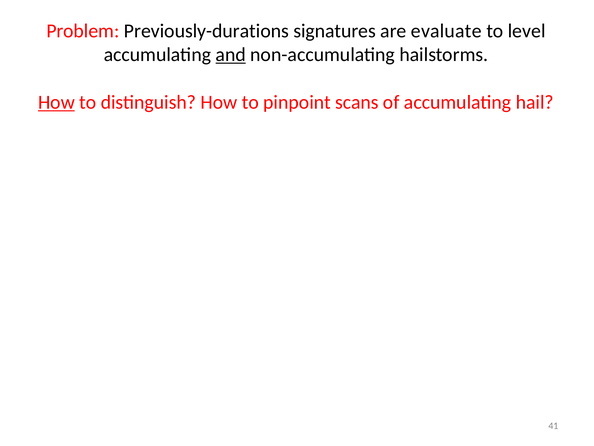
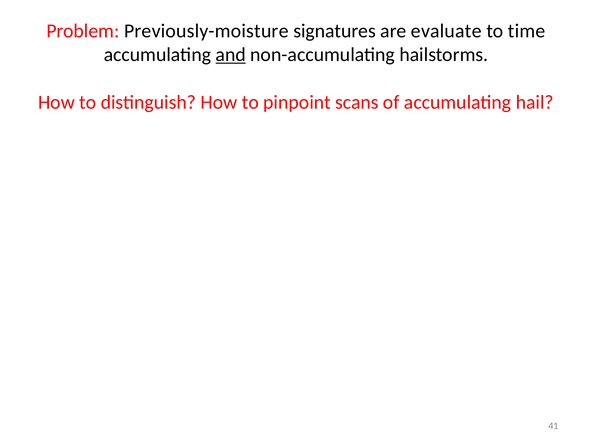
Previously-durations: Previously-durations -> Previously-moisture
level: level -> time
How at (56, 102) underline: present -> none
